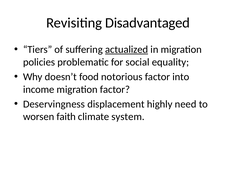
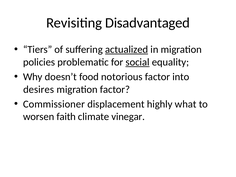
social underline: none -> present
income: income -> desires
Deservingness: Deservingness -> Commissioner
need: need -> what
system: system -> vinegar
